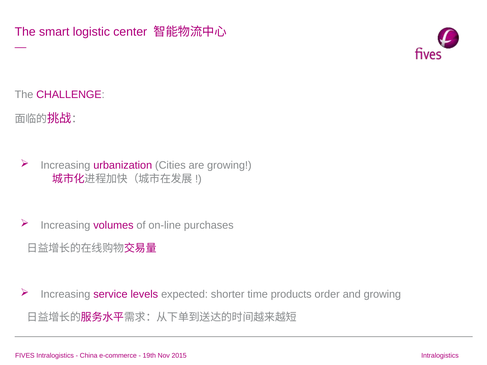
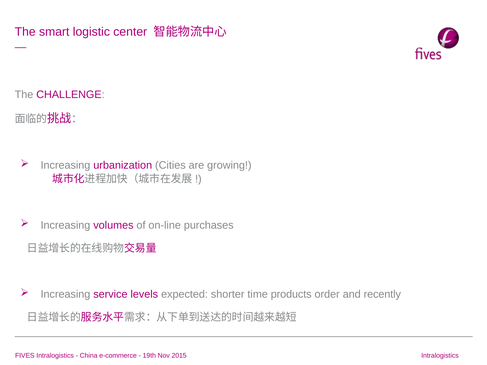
and growing: growing -> recently
